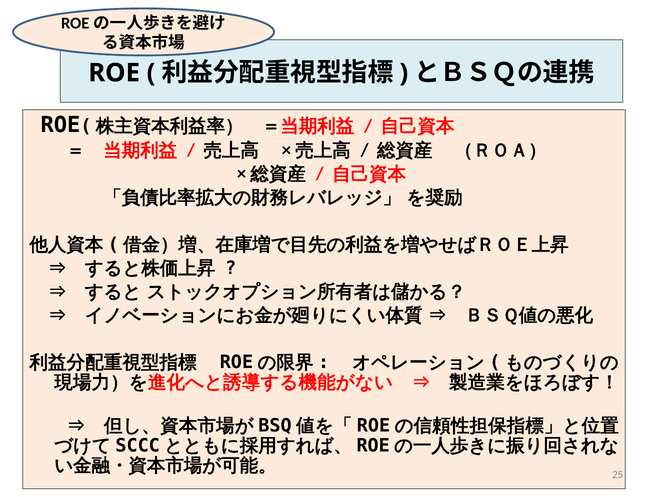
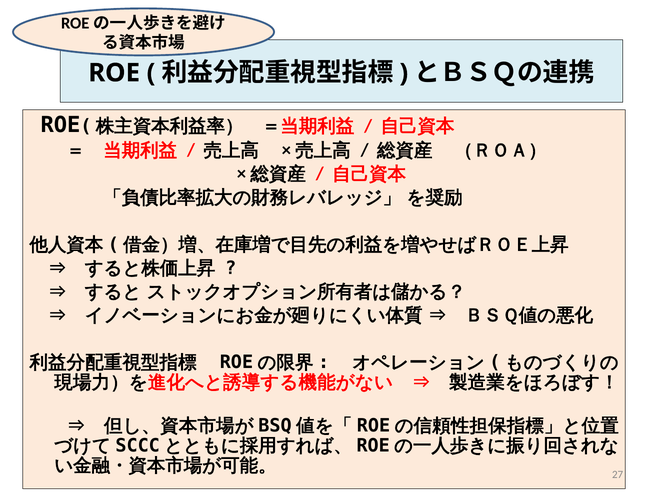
25: 25 -> 27
